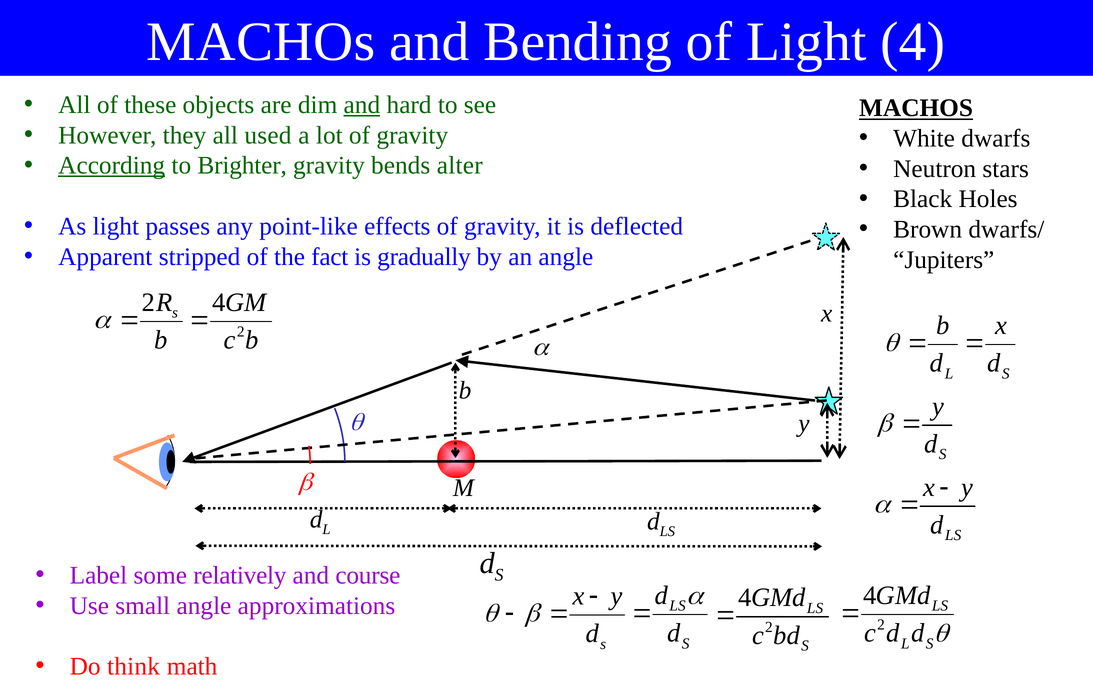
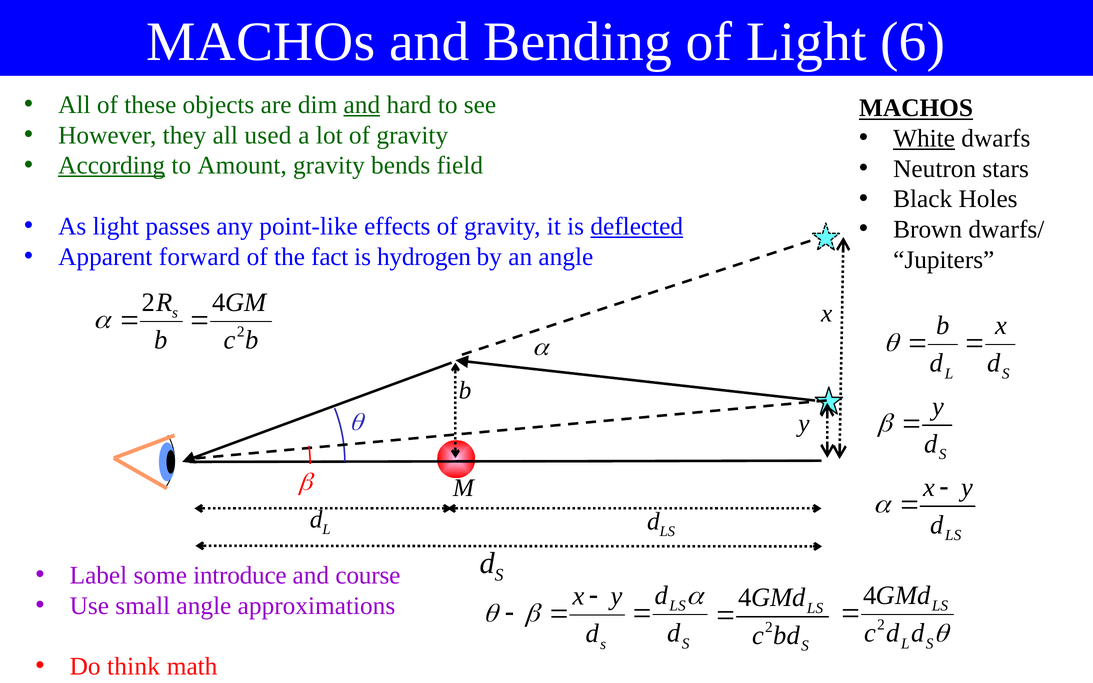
Light 4: 4 -> 6
White underline: none -> present
Brighter: Brighter -> Amount
alter: alter -> field
deflected underline: none -> present
stripped: stripped -> forward
gradually: gradually -> hydrogen
relatively: relatively -> introduce
